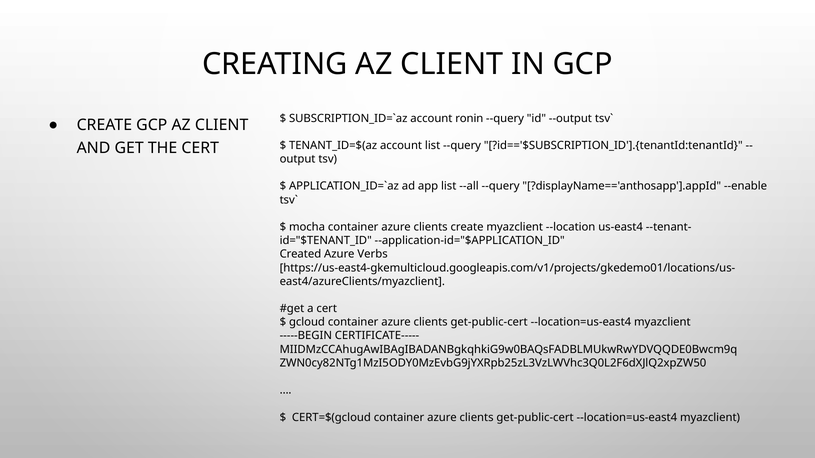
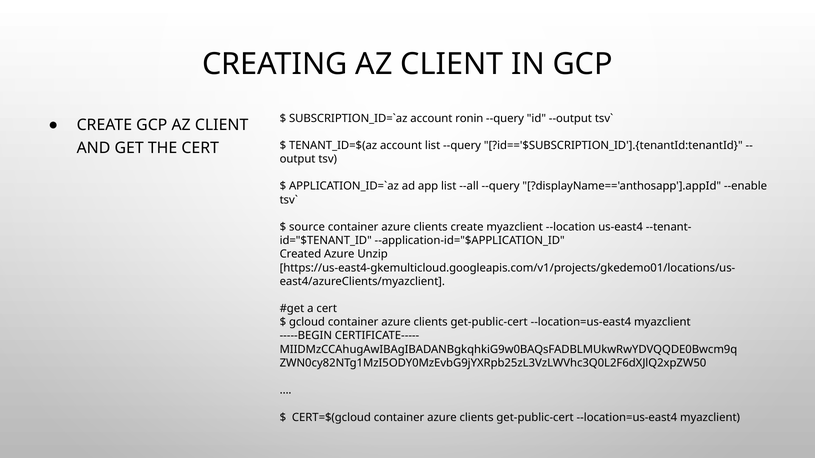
mocha: mocha -> source
Verbs: Verbs -> Unzip
